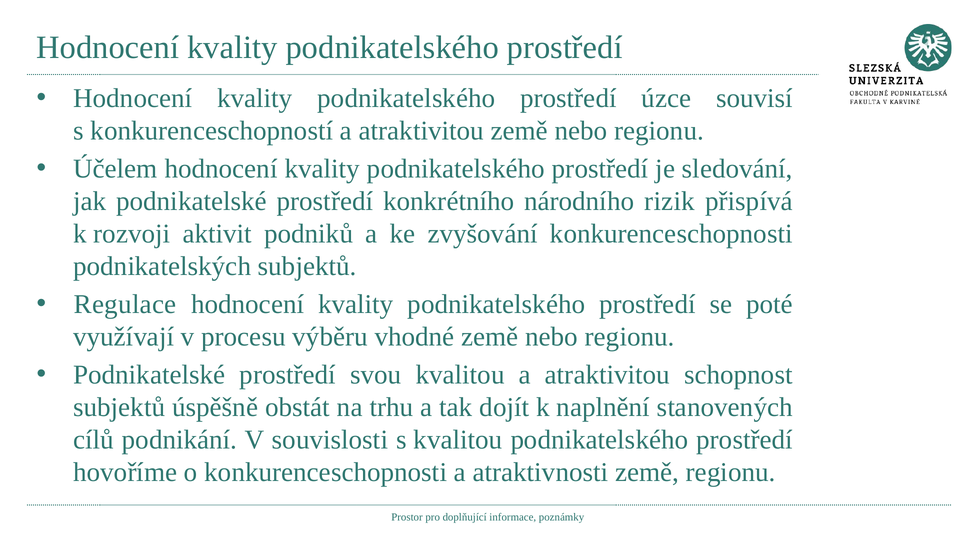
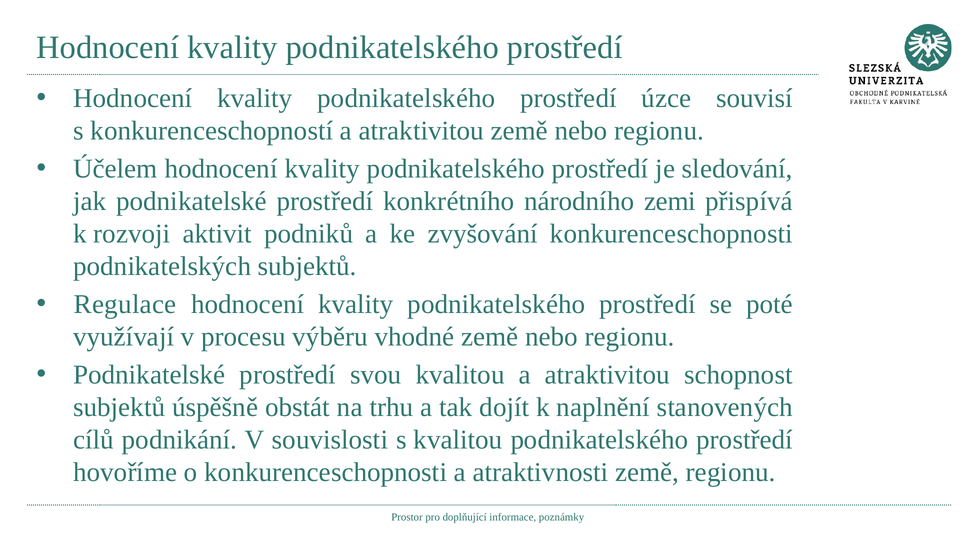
rizik: rizik -> zemi
